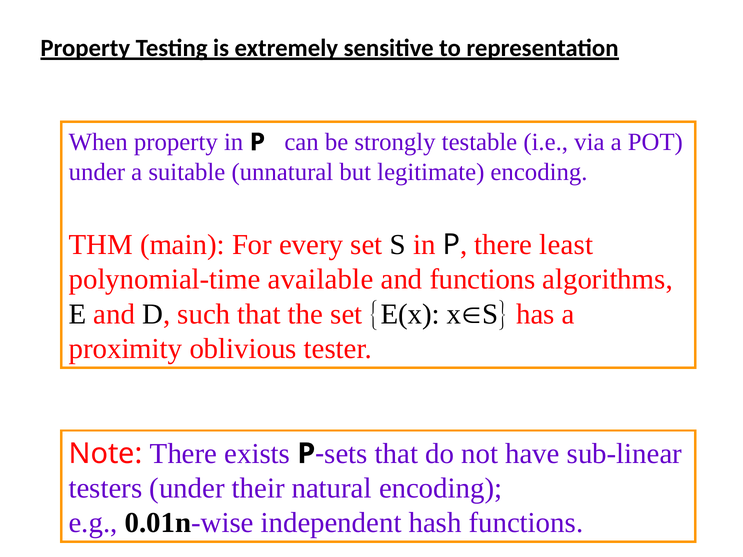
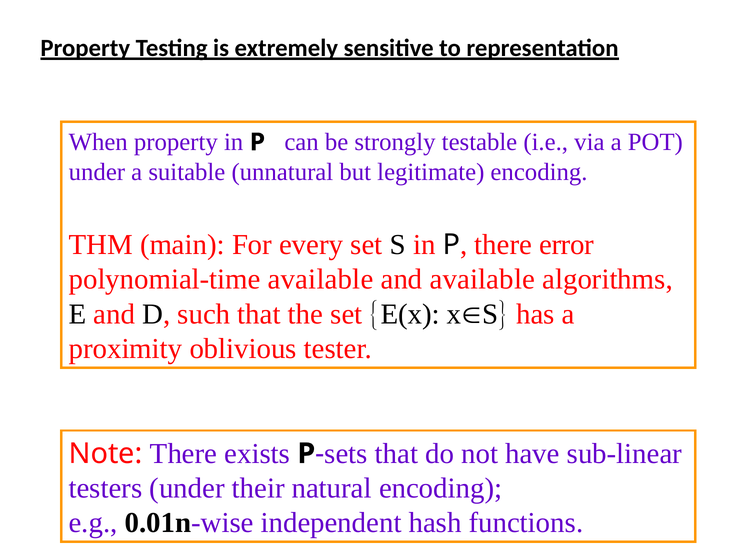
least: least -> error
and functions: functions -> available
